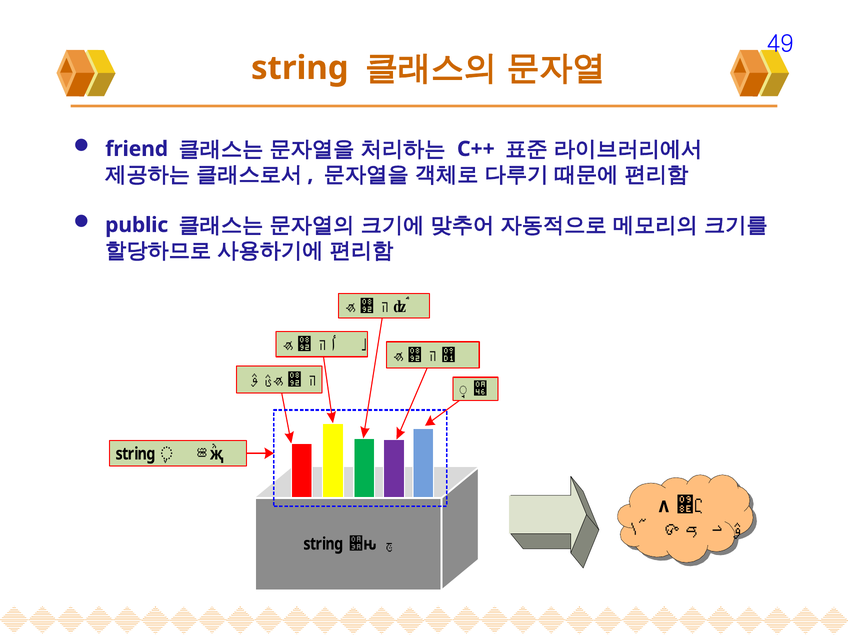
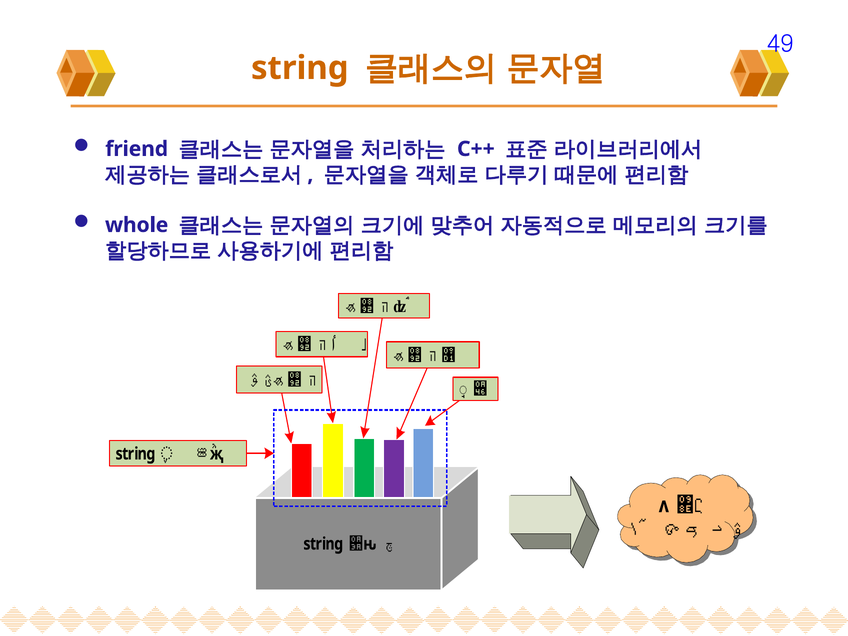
public: public -> whole
